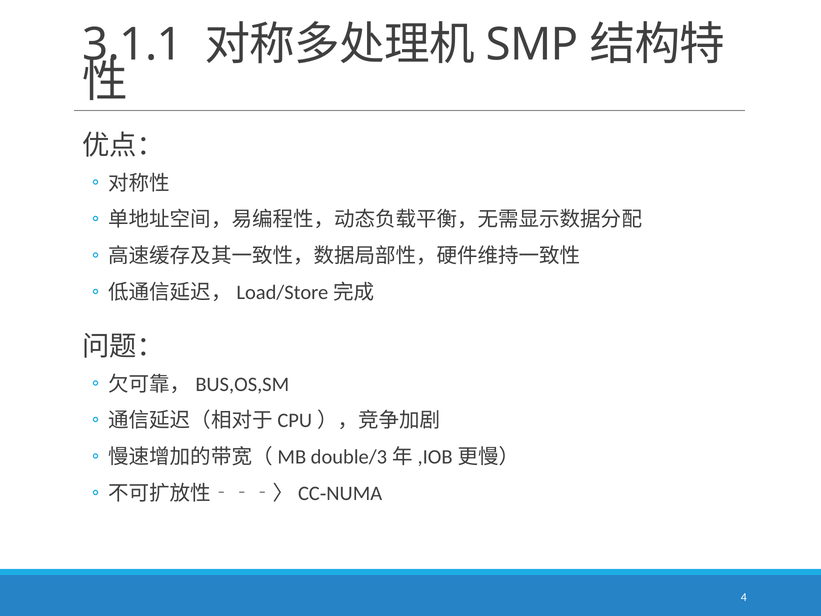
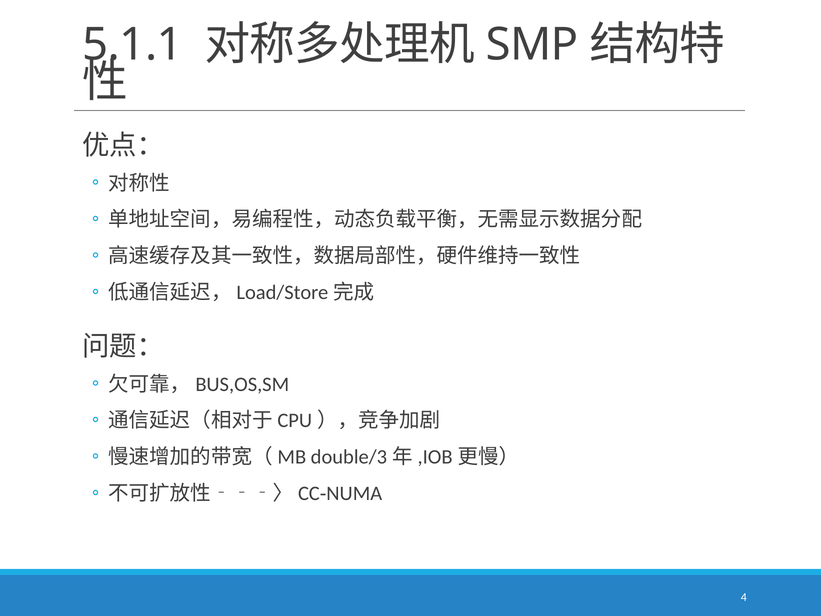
3.1.1: 3.1.1 -> 5.1.1
